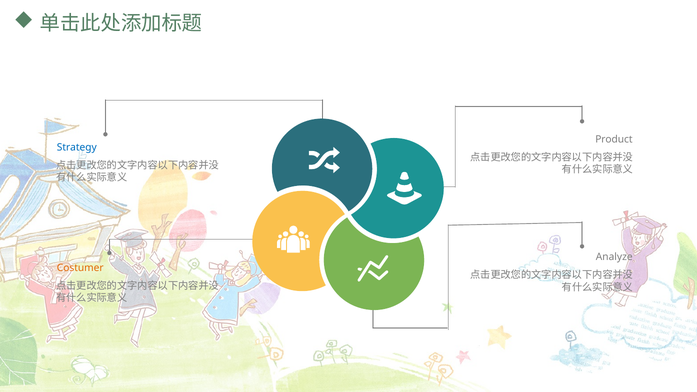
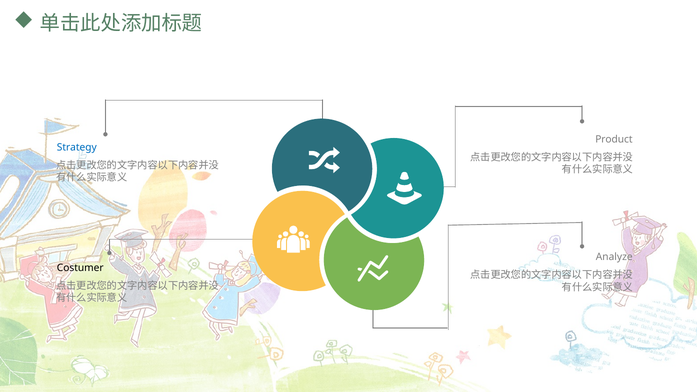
Costumer colour: orange -> black
